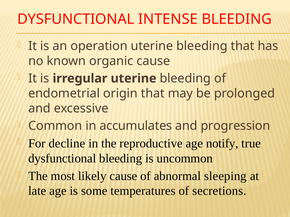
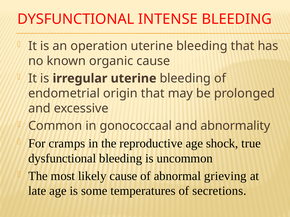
accumulates: accumulates -> gonococcaal
progression: progression -> abnormality
decline: decline -> cramps
notify: notify -> shock
sleeping: sleeping -> grieving
